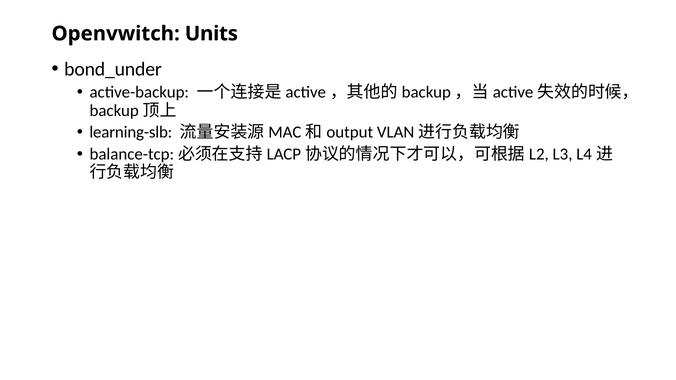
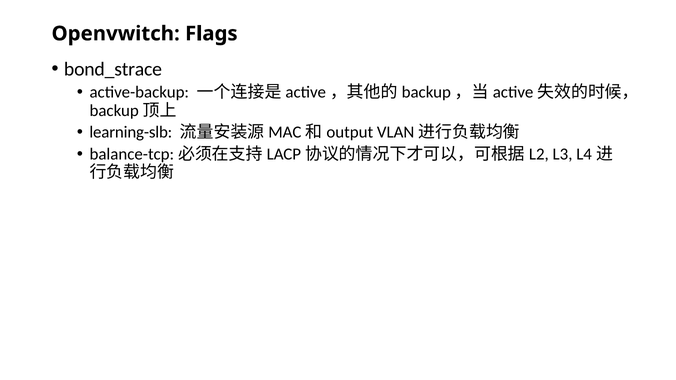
Units: Units -> Flags
bond_under: bond_under -> bond_strace
